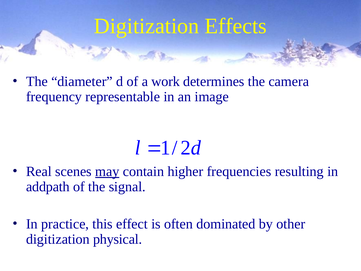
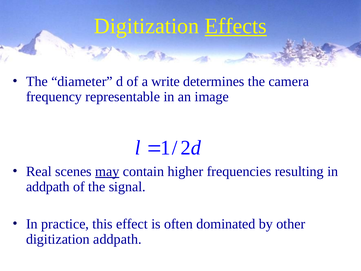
Effects underline: none -> present
work: work -> write
digitization physical: physical -> addpath
